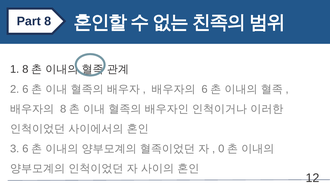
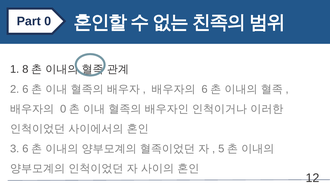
Part 8: 8 -> 0
8 at (63, 109): 8 -> 0
0: 0 -> 5
